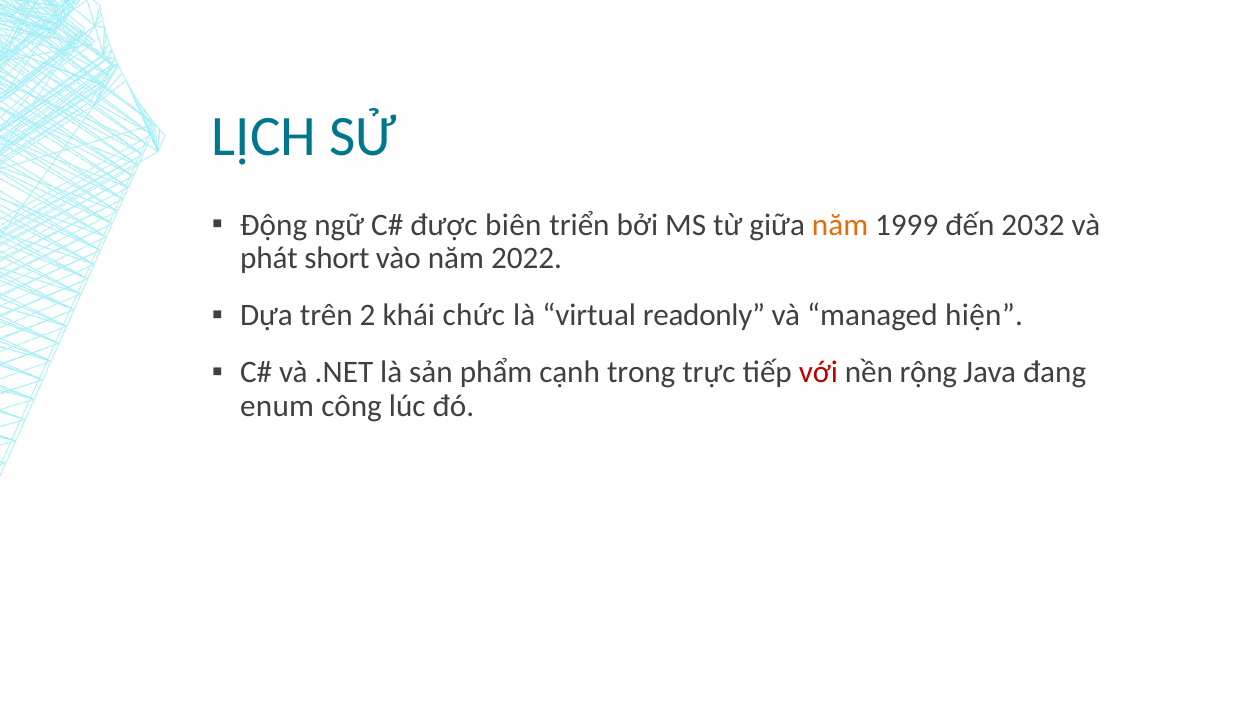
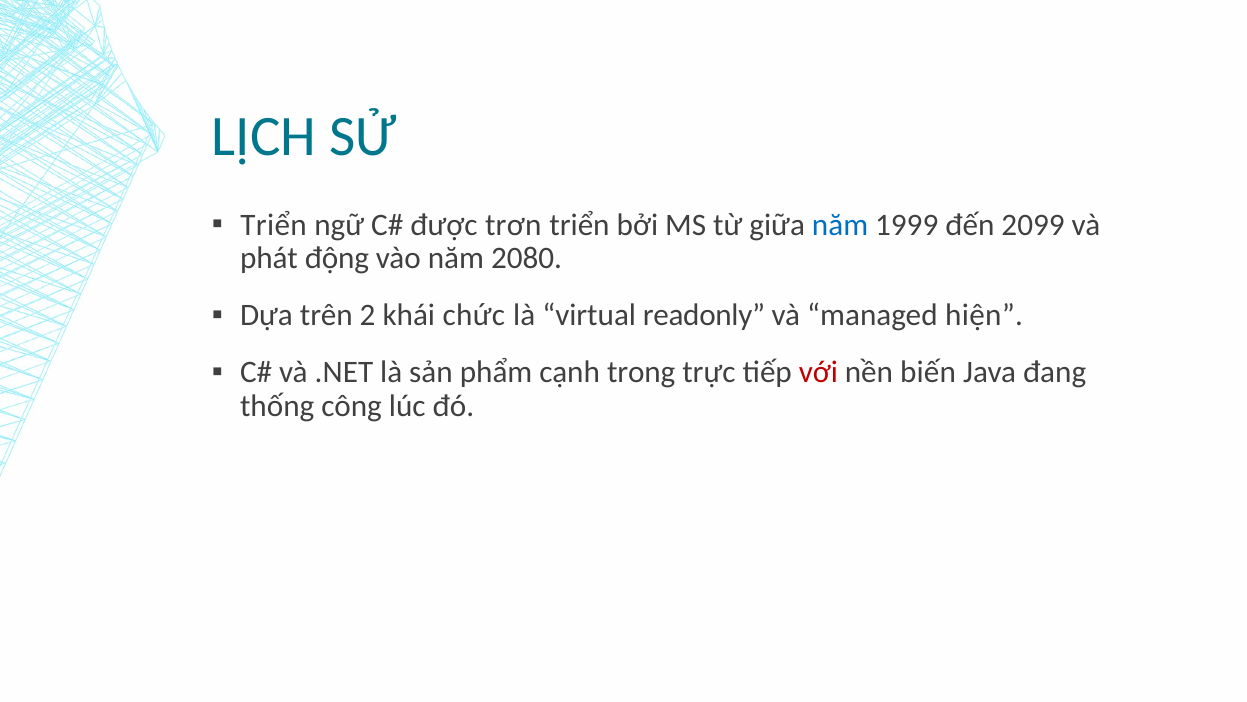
Động at (274, 225): Động -> Triển
biên: biên -> trơn
năm at (840, 225) colour: orange -> blue
2032: 2032 -> 2099
short: short -> động
2022: 2022 -> 2080
rộng: rộng -> biến
enum: enum -> thống
